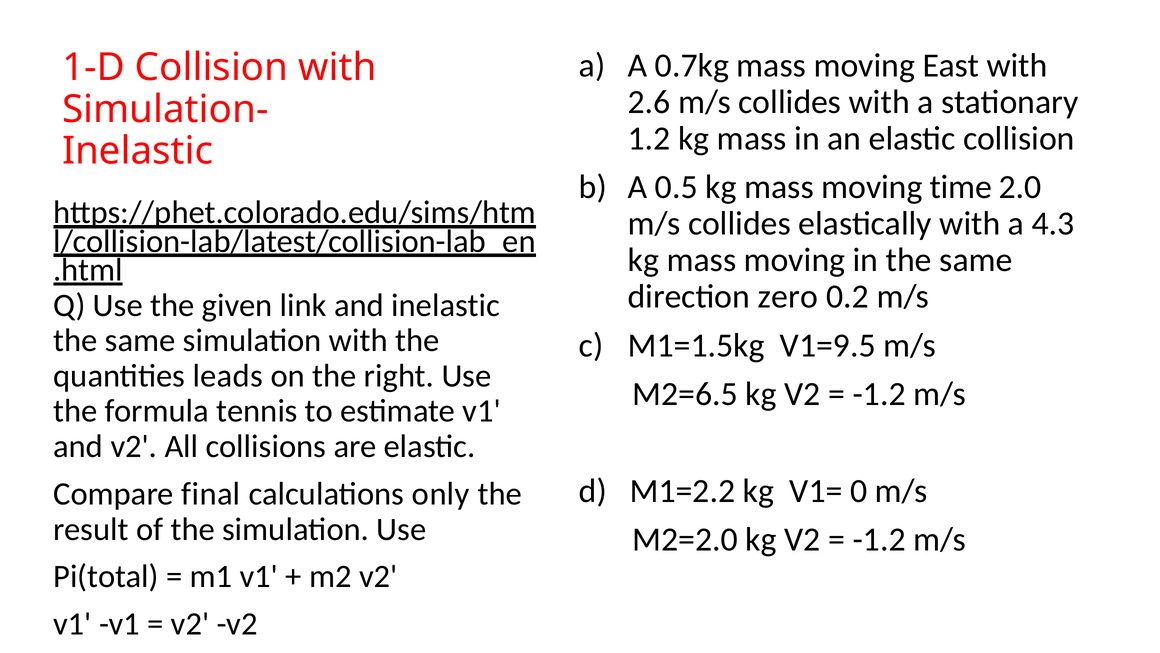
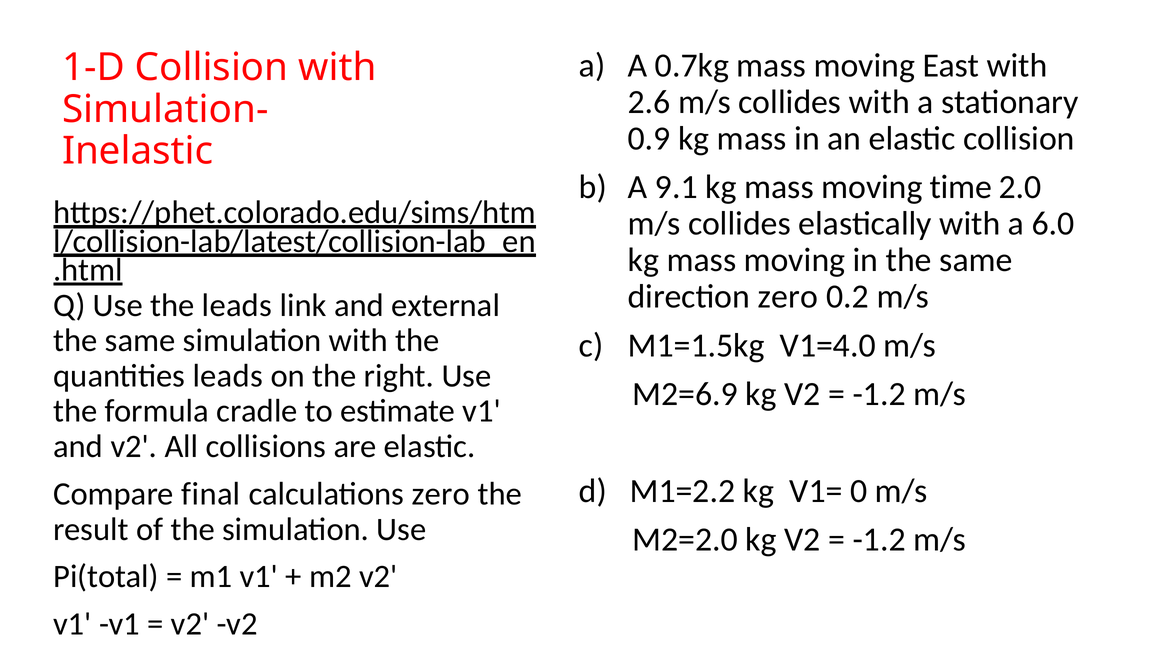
1.2: 1.2 -> 0.9
0.5: 0.5 -> 9.1
4.3: 4.3 -> 6.0
the given: given -> leads
and inelastic: inelastic -> external
V1=9.5: V1=9.5 -> V1=4.0
M2=6.5: M2=6.5 -> M2=6.9
tennis: tennis -> cradle
calculations only: only -> zero
